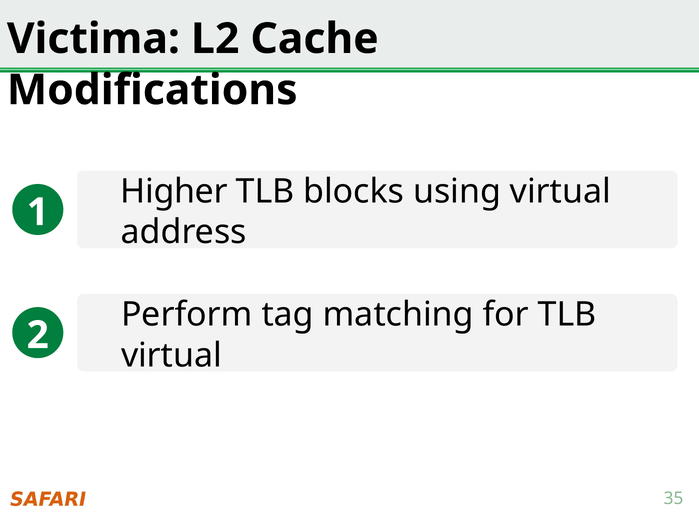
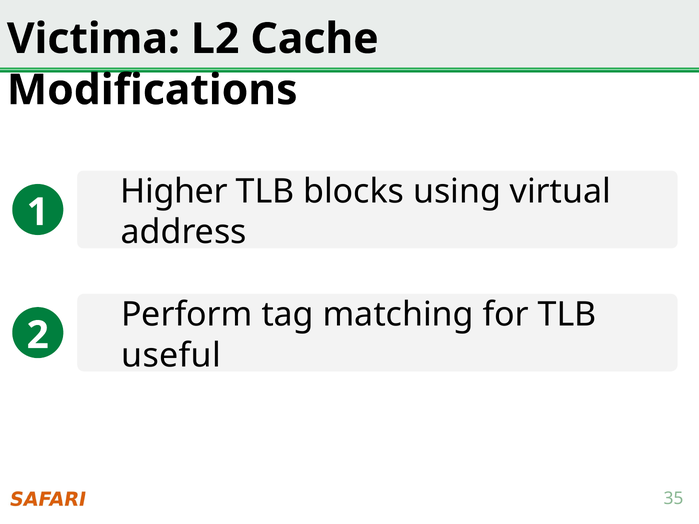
virtual at (171, 356): virtual -> useful
